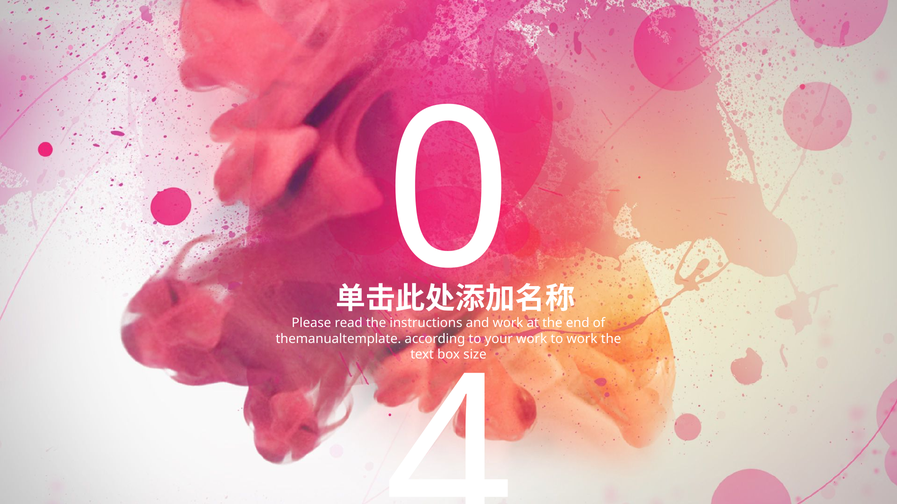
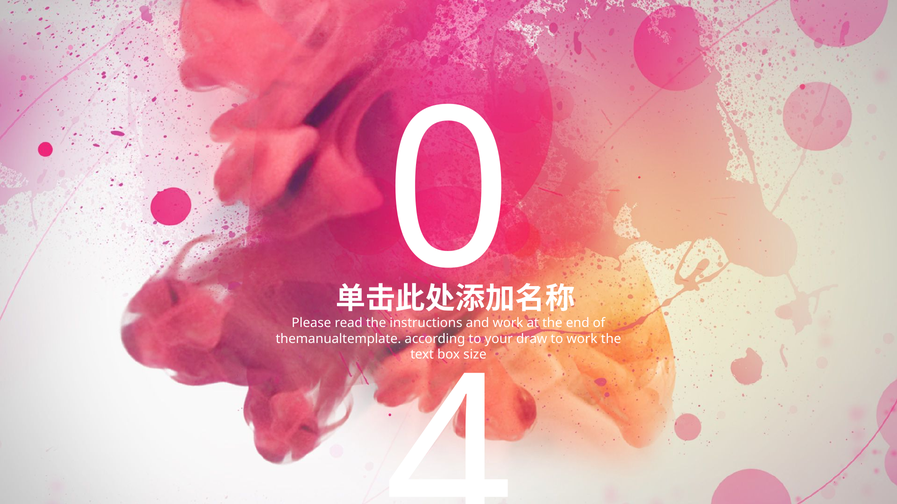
work at (532, 339): work -> draw
